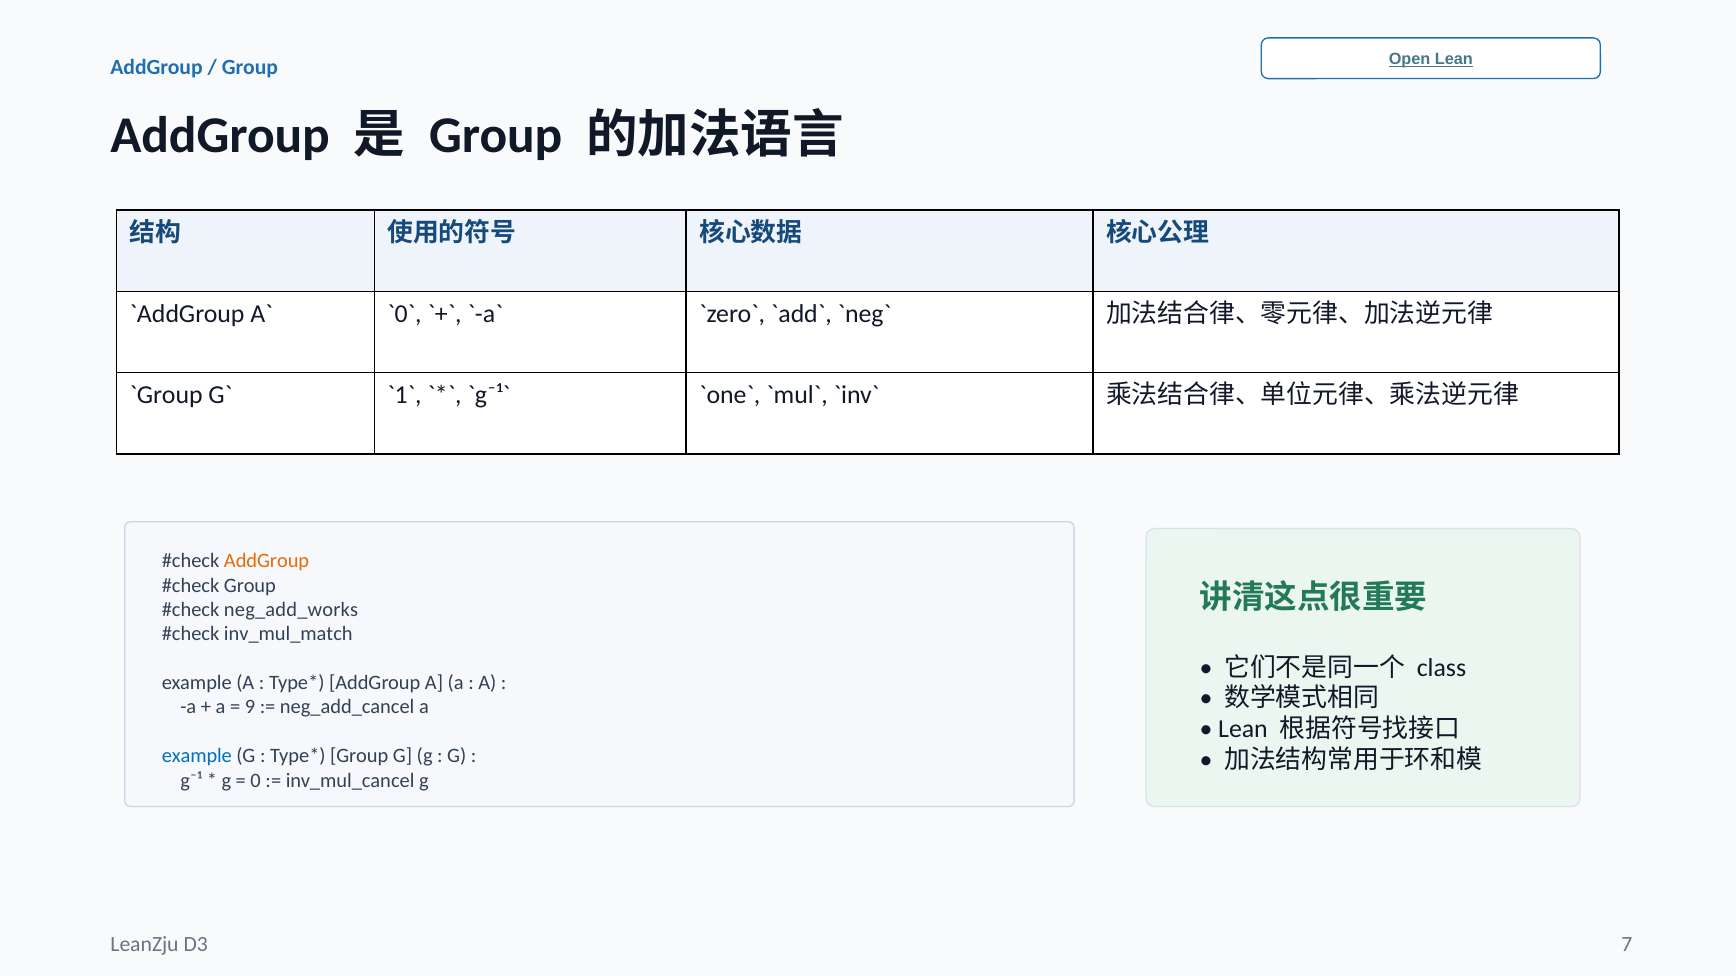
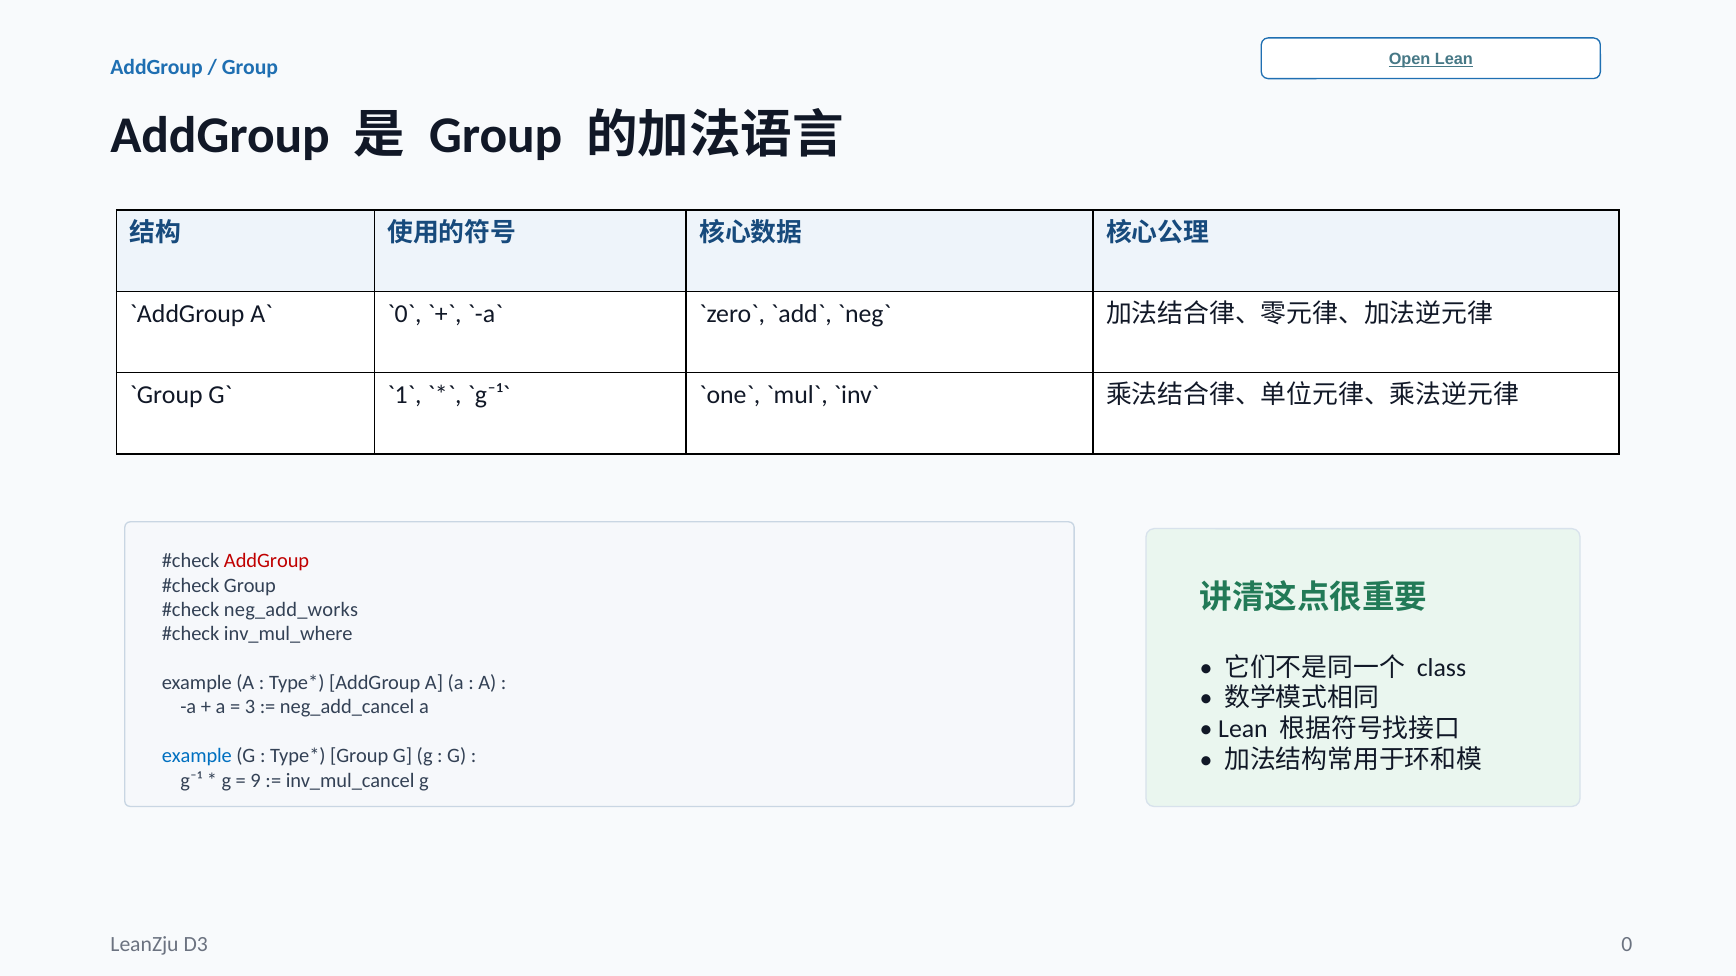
AddGroup at (267, 561) colour: orange -> red
inv_mul_match: inv_mul_match -> inv_mul_where
9: 9 -> 3
0: 0 -> 9
7: 7 -> 0
